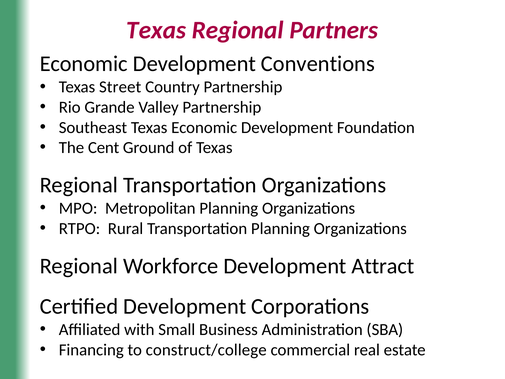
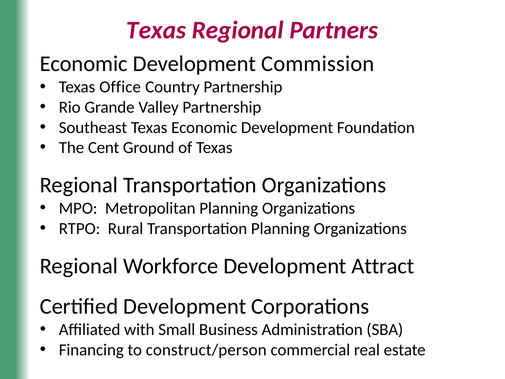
Conventions: Conventions -> Commission
Street: Street -> Office
construct/college: construct/college -> construct/person
